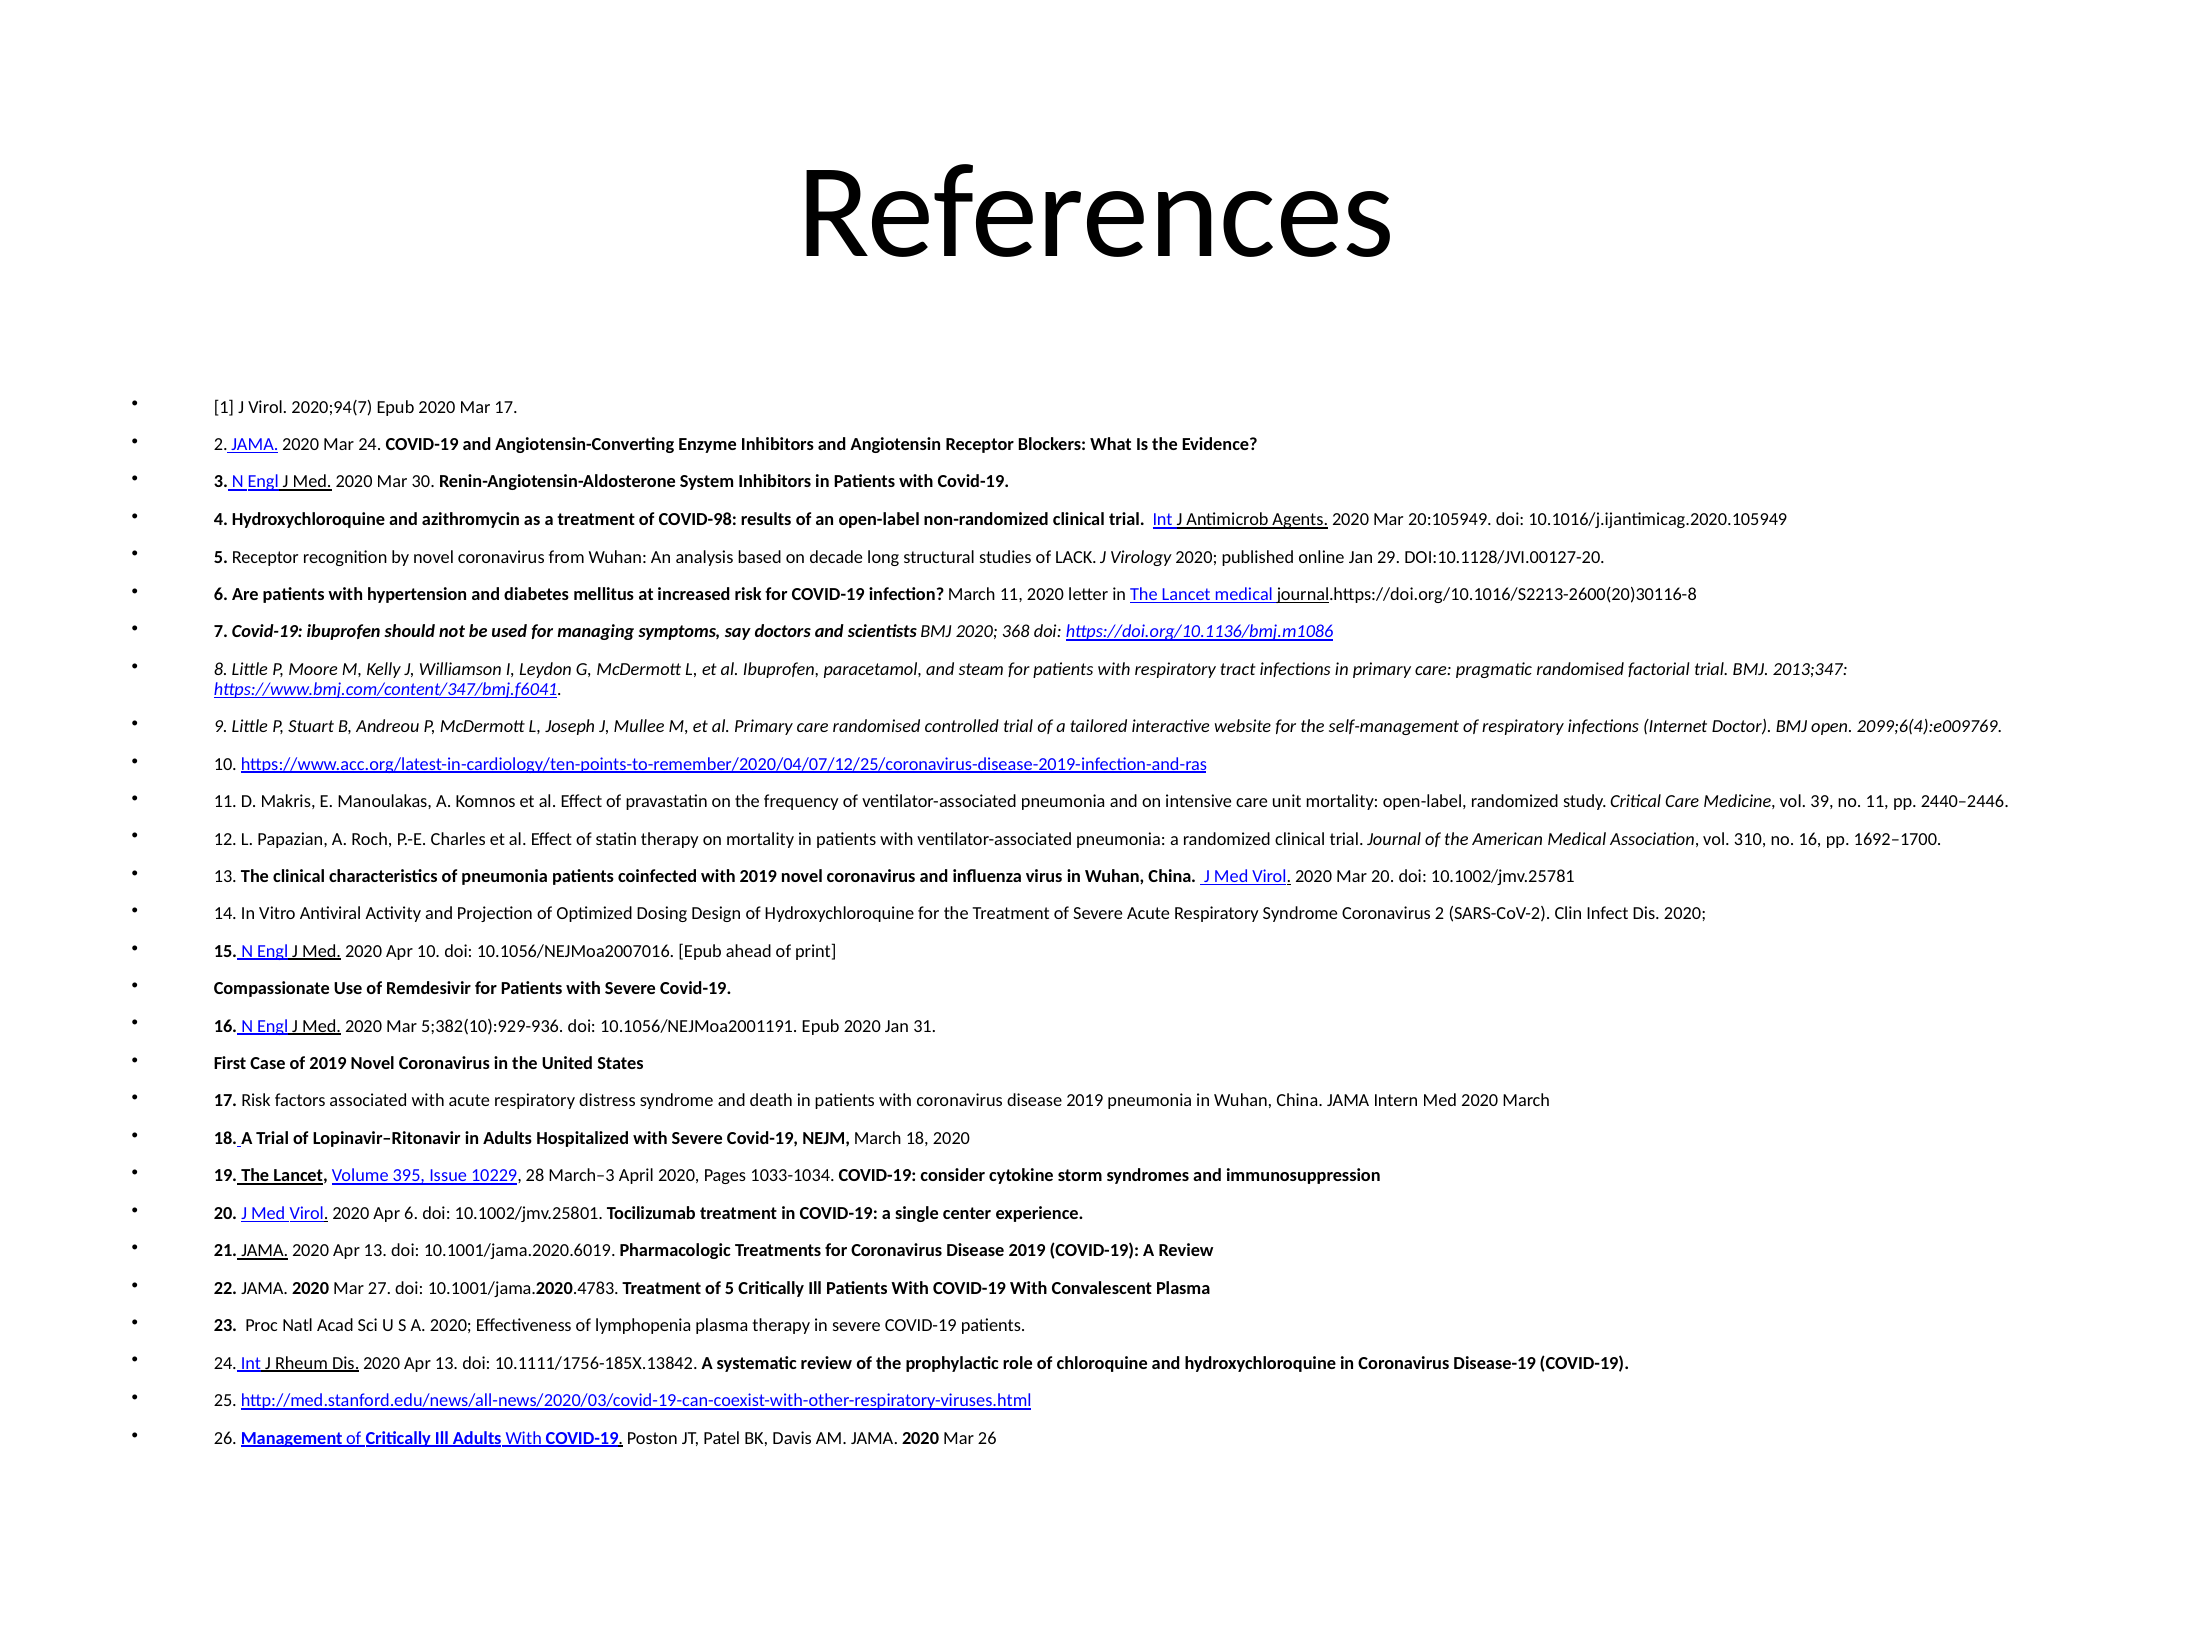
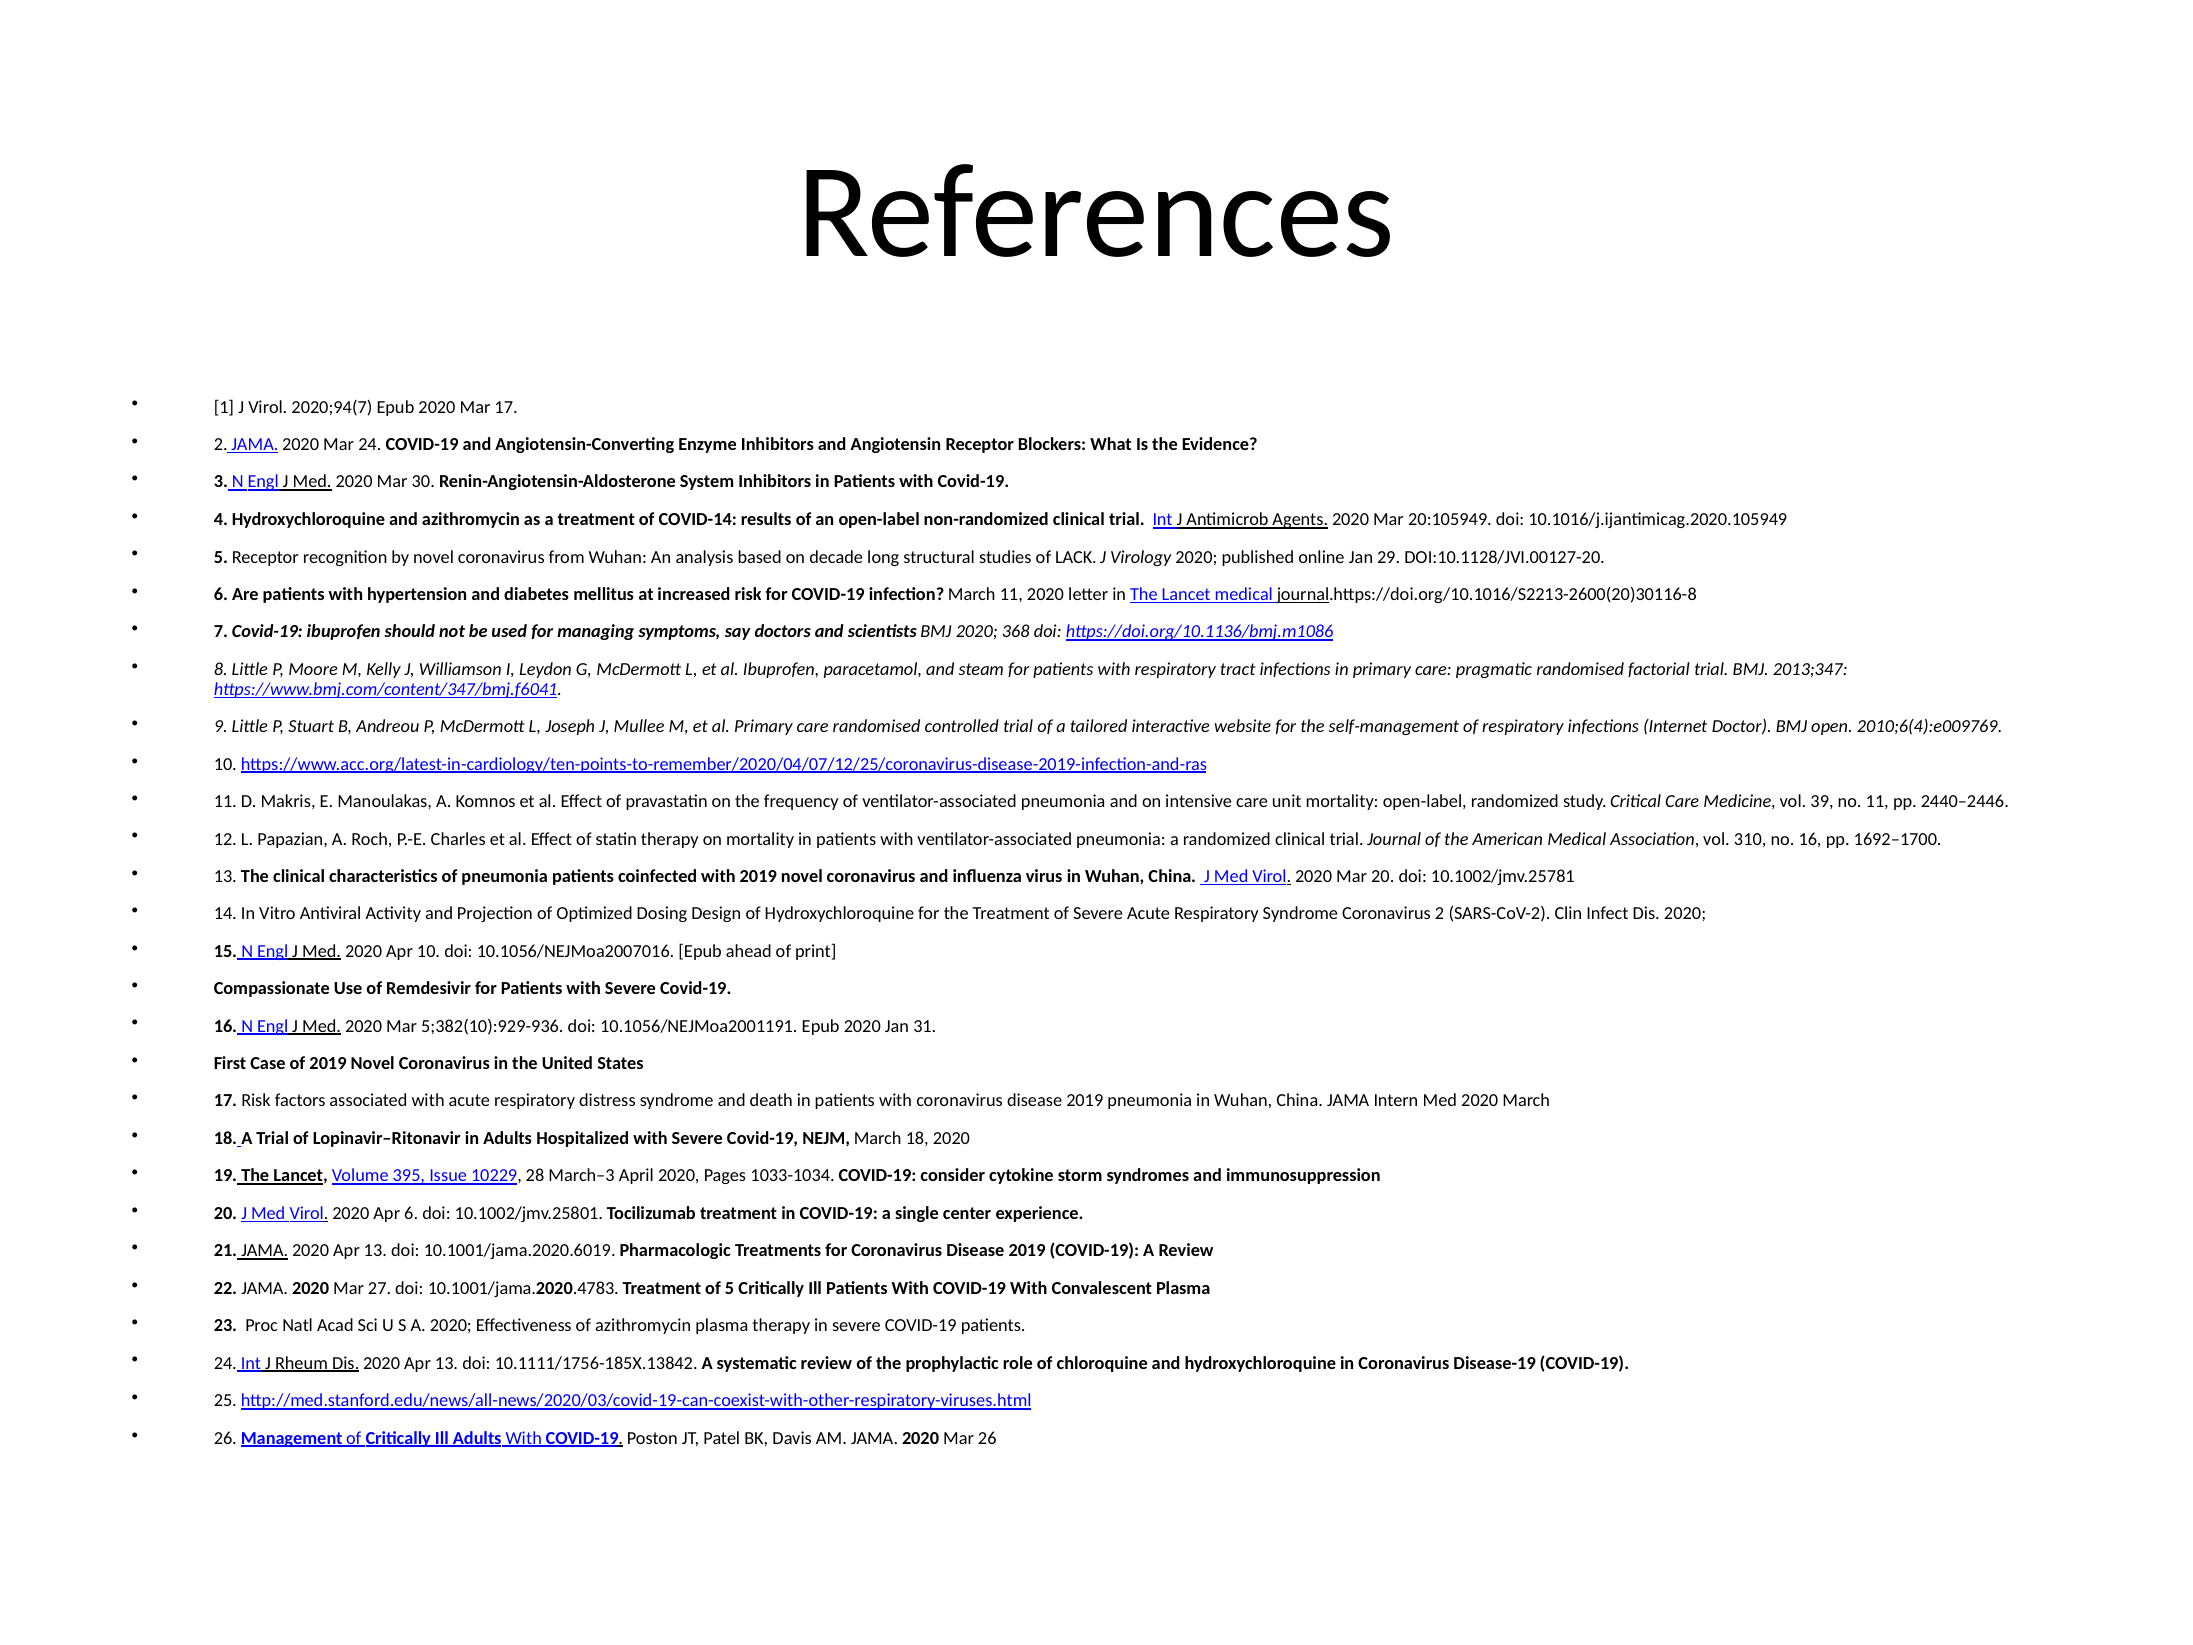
COVID-98: COVID-98 -> COVID-14
2099;6(4):e009769: 2099;6(4):e009769 -> 2010;6(4):e009769
of lymphopenia: lymphopenia -> azithromycin
